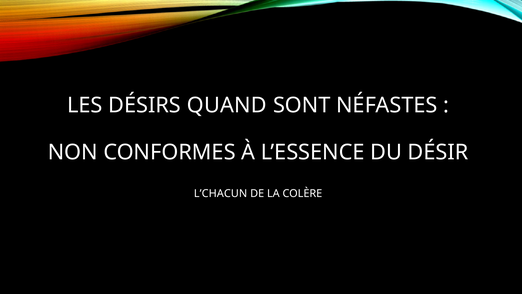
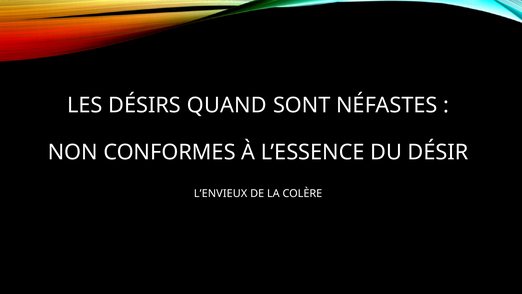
L’CHACUN: L’CHACUN -> L’ENVIEUX
